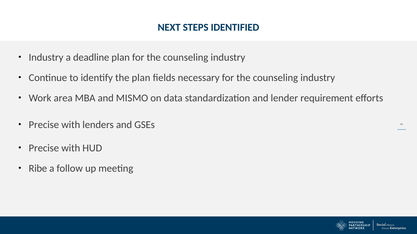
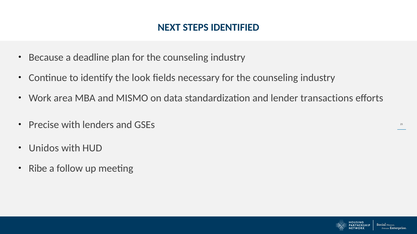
Industry at (46, 58): Industry -> Because
the plan: plan -> look
requirement: requirement -> transactions
Precise at (44, 148): Precise -> Unidos
